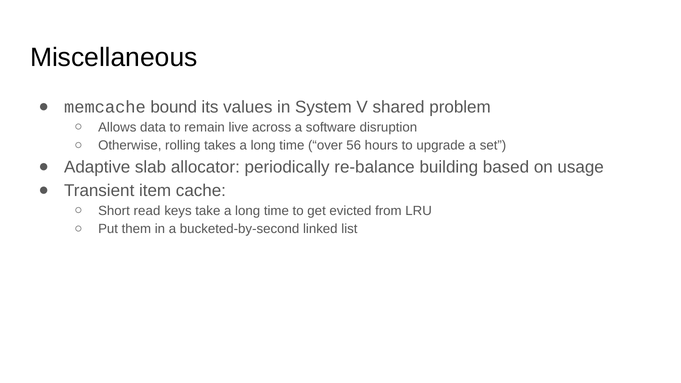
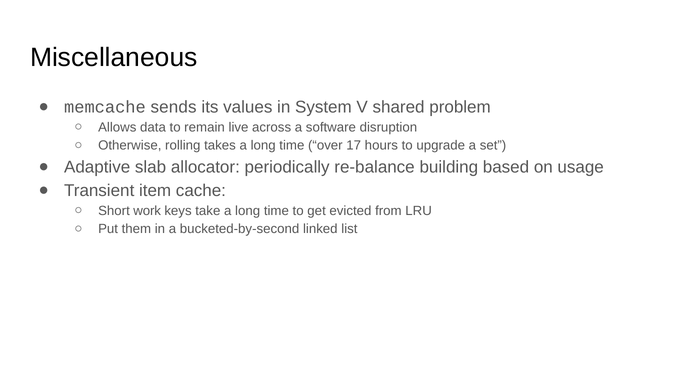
bound: bound -> sends
56: 56 -> 17
read: read -> work
